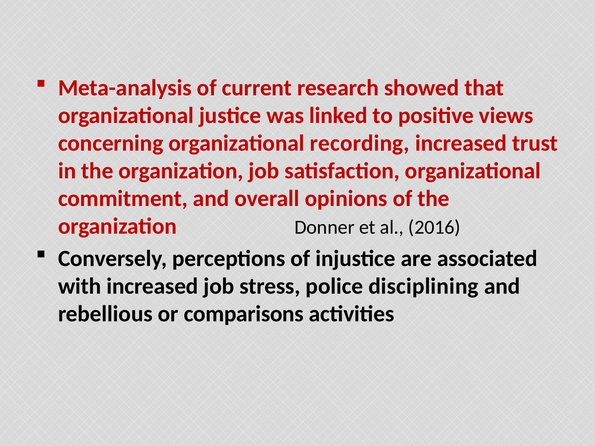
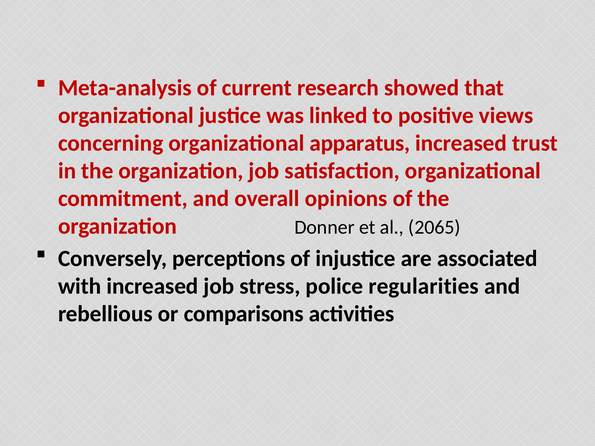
recording: recording -> apparatus
2016: 2016 -> 2065
disciplining: disciplining -> regularities
